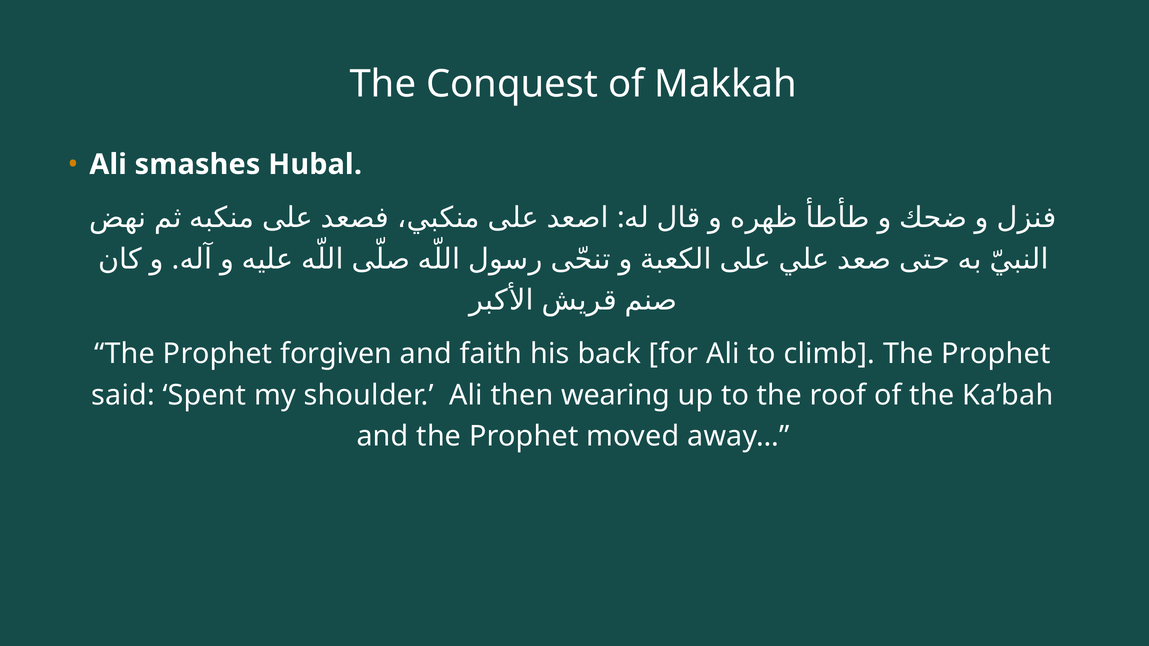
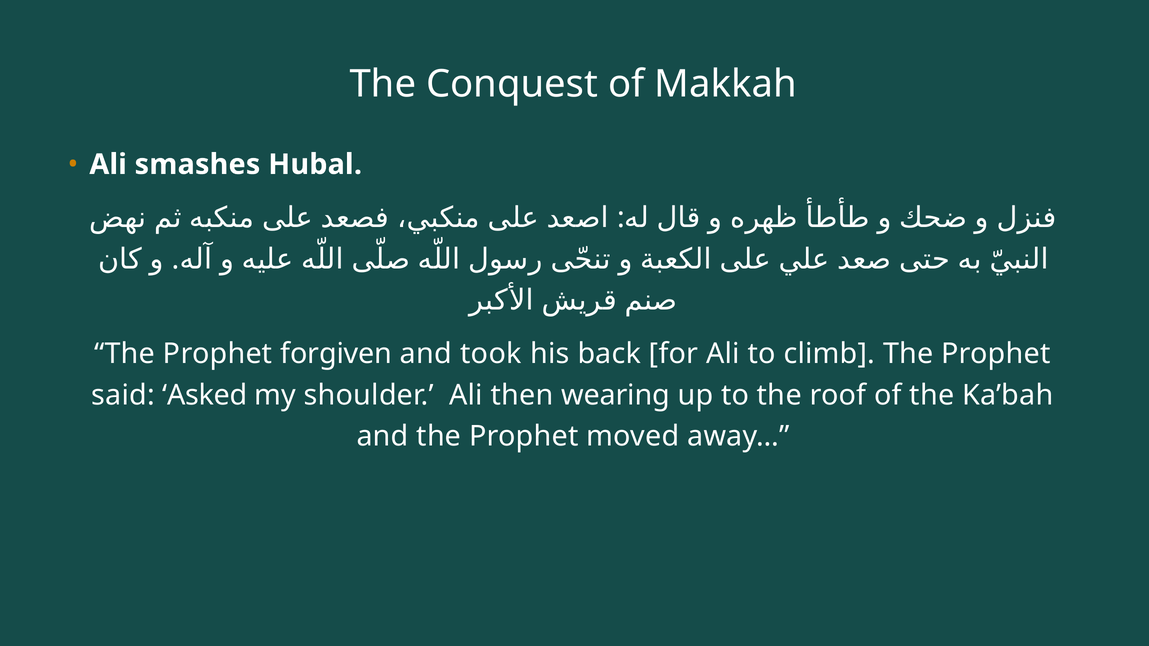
faith: faith -> took
Spent: Spent -> Asked
